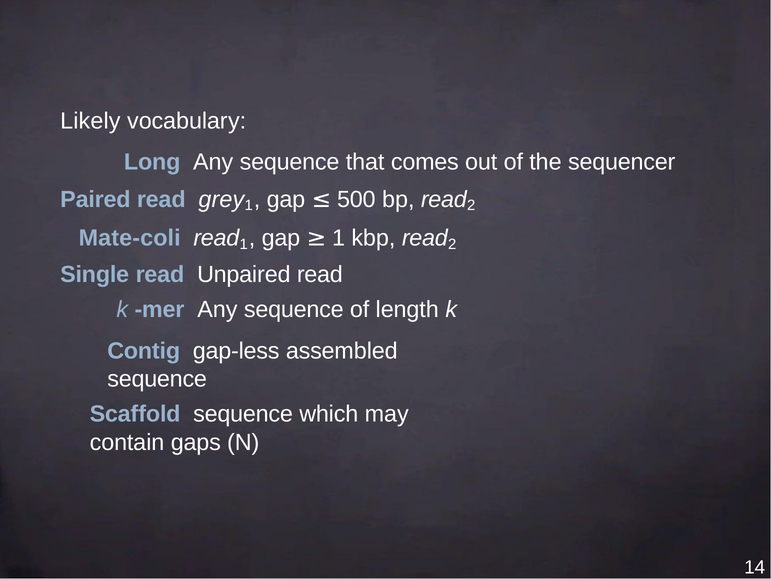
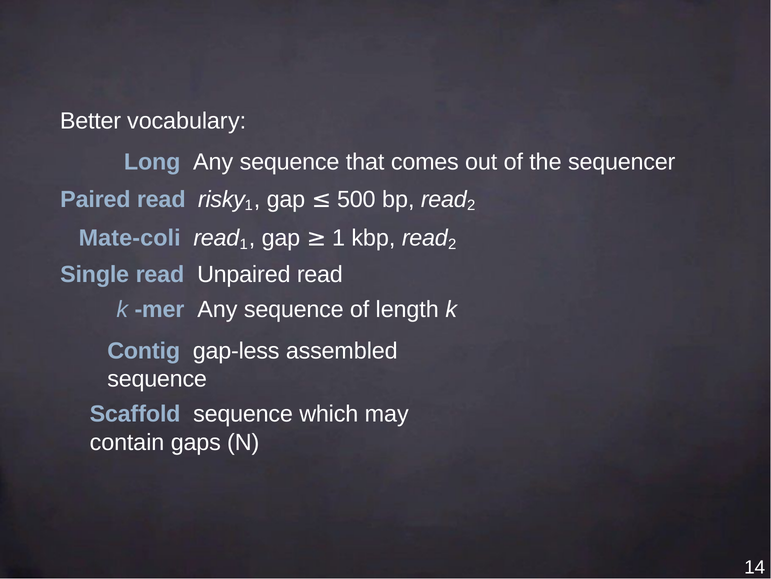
Likely: Likely -> Better
grey: grey -> risky
